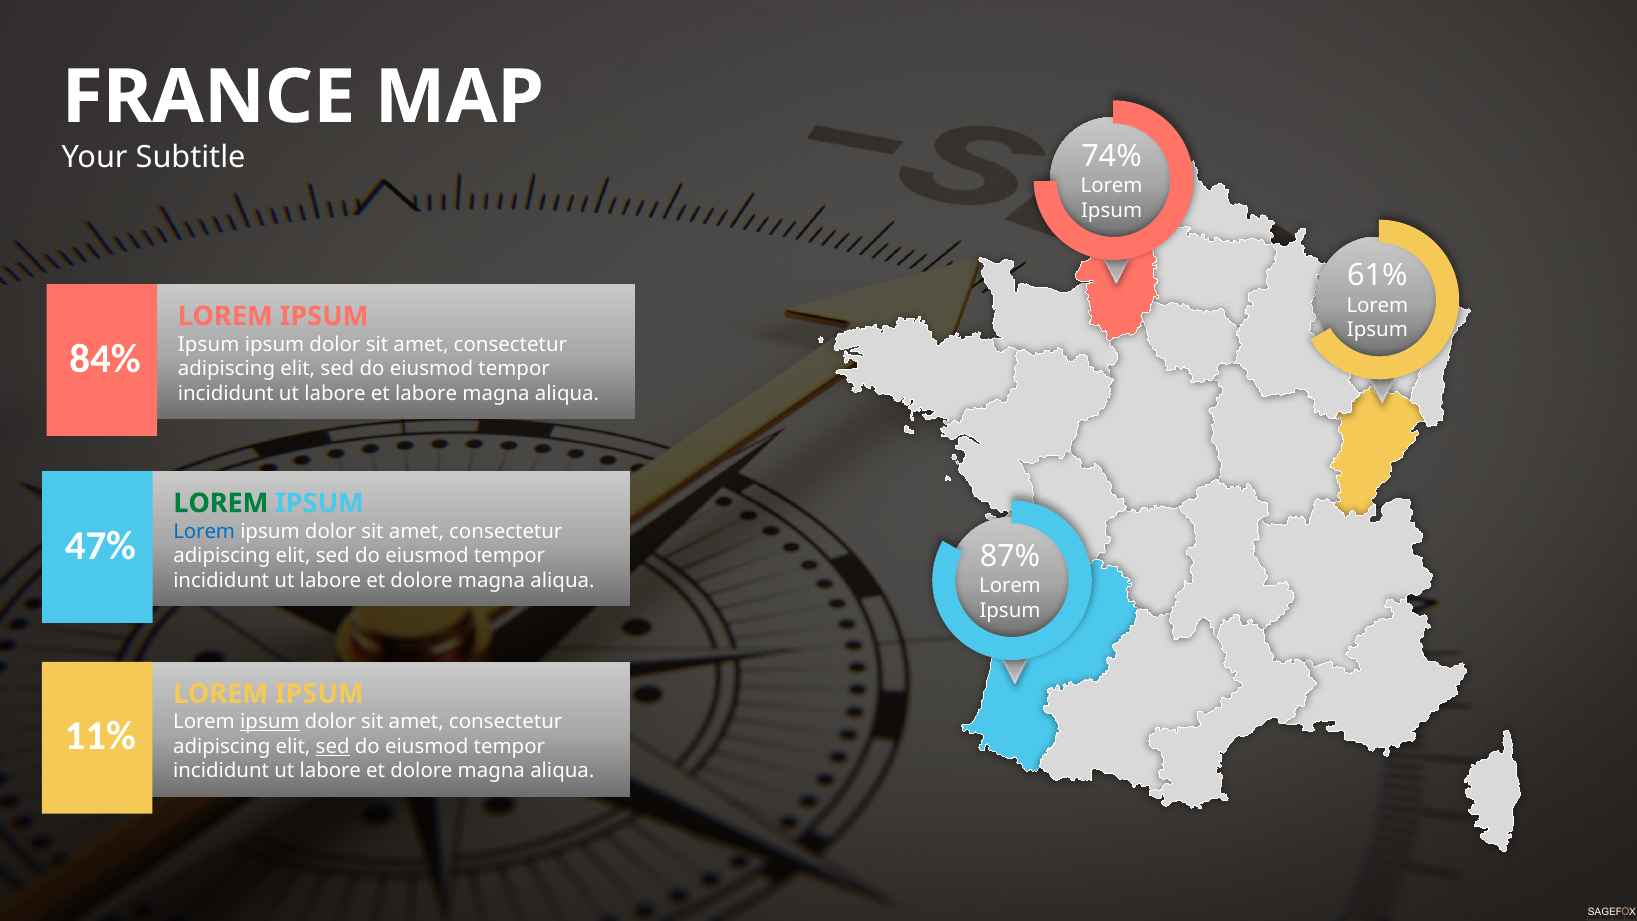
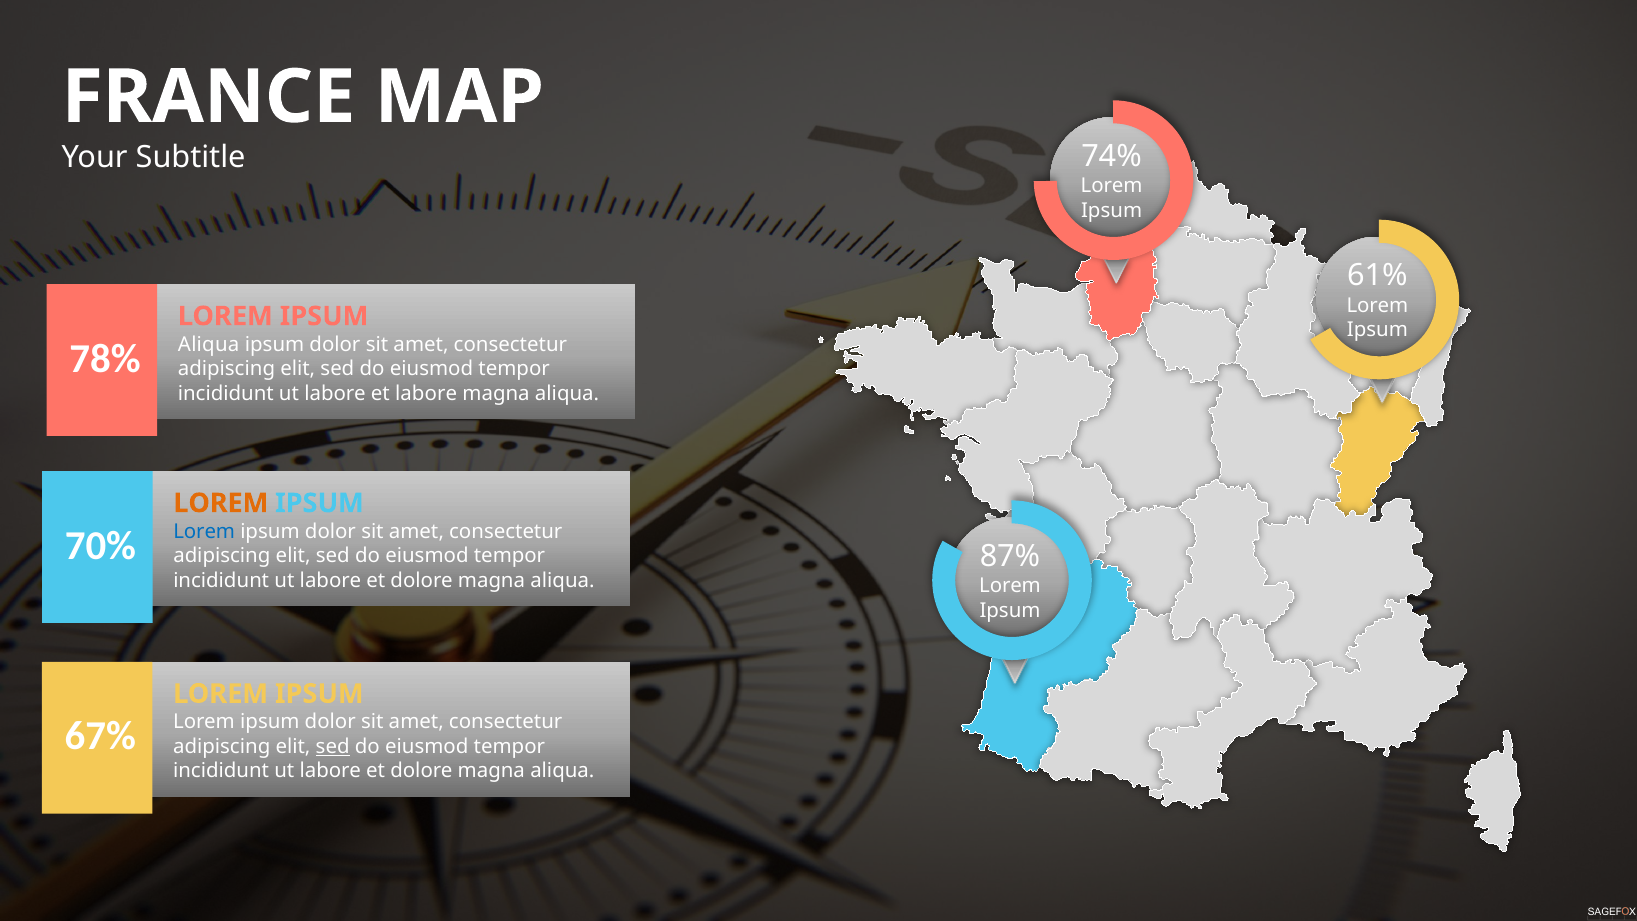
Ipsum at (209, 344): Ipsum -> Aliqua
84%: 84% -> 78%
LOREM at (221, 503) colour: green -> orange
47%: 47% -> 70%
ipsum at (270, 722) underline: present -> none
11%: 11% -> 67%
